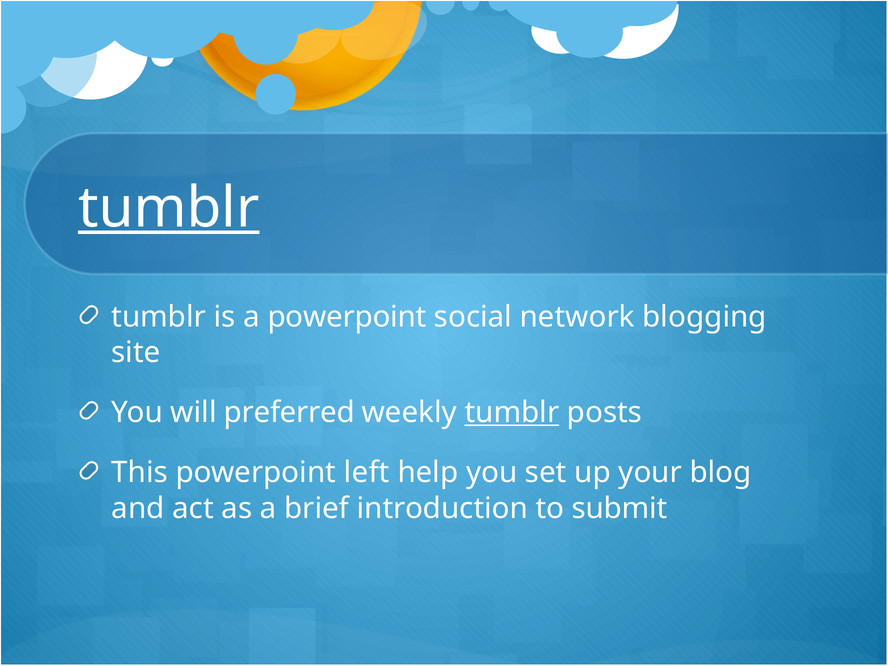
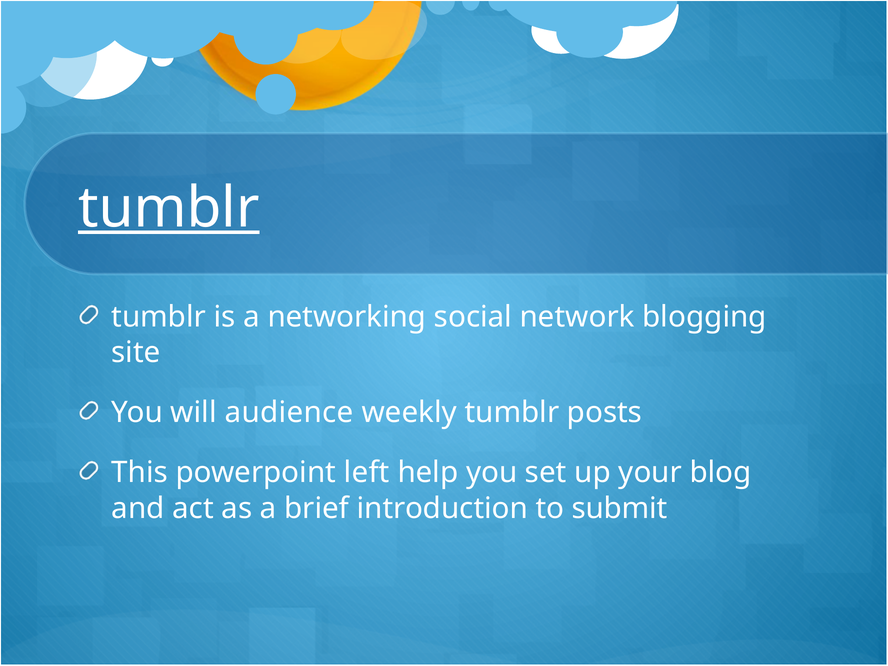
a powerpoint: powerpoint -> networking
preferred: preferred -> audience
tumblr at (512, 413) underline: present -> none
